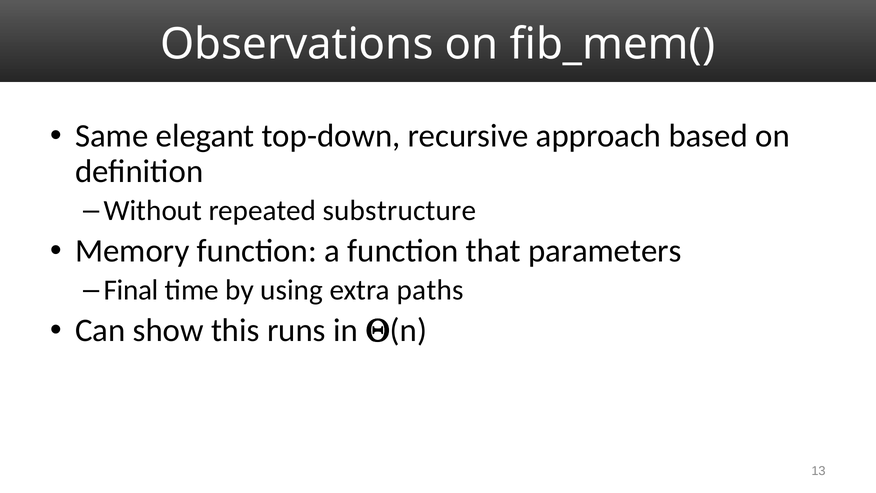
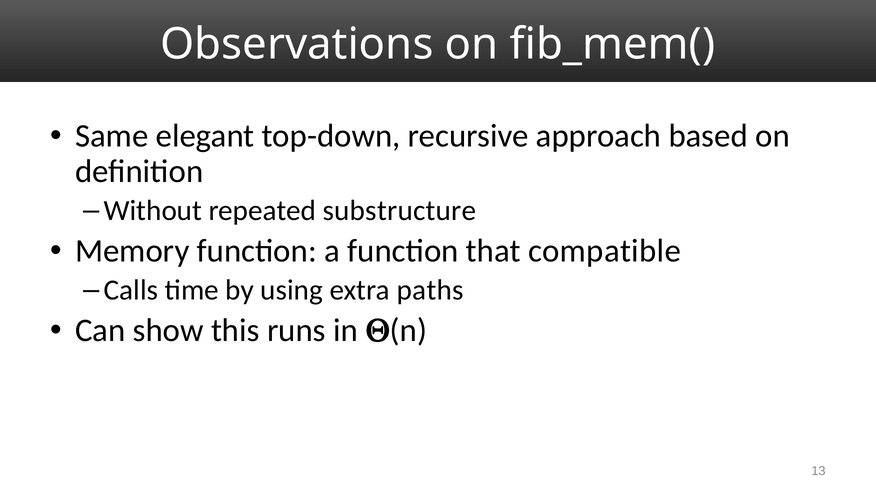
parameters: parameters -> compatible
Final: Final -> Calls
